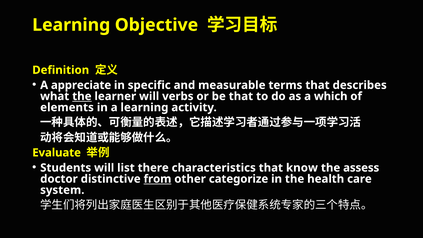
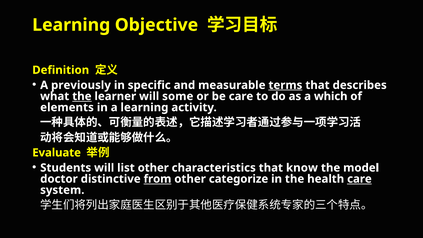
appreciate: appreciate -> previously
terms underline: none -> present
verbs: verbs -> some
be that: that -> care
list there: there -> other
assess: assess -> model
care at (359, 179) underline: none -> present
